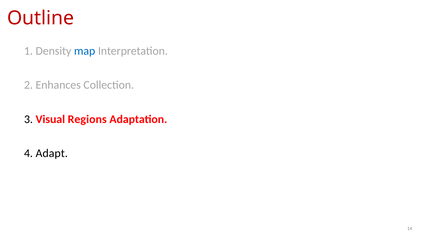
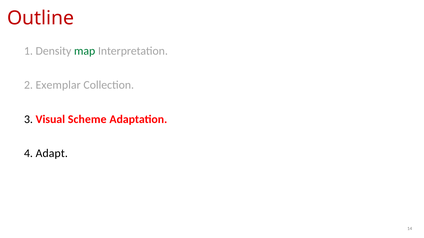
map colour: blue -> green
Enhances: Enhances -> Exemplar
Regions: Regions -> Scheme
